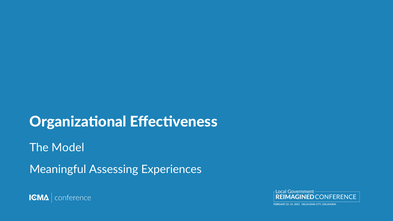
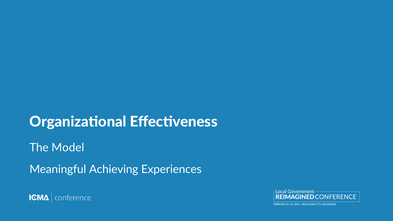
Assessing: Assessing -> Achieving
